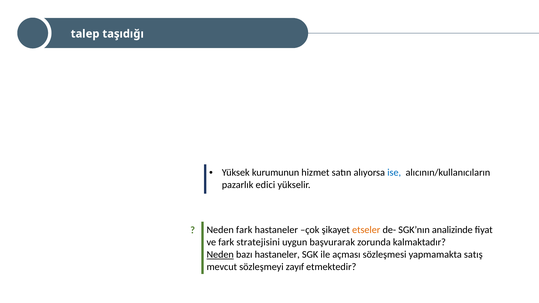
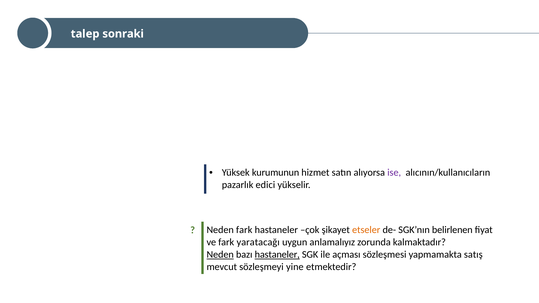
taşıdığı: taşıdığı -> sonraki
ise colour: blue -> purple
analizinde: analizinde -> belirlenen
stratejisini: stratejisini -> yaratacağı
başvurarak: başvurarak -> anlamalıyız
hastaneler at (277, 255) underline: none -> present
zayıf: zayıf -> yine
